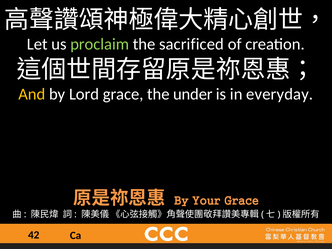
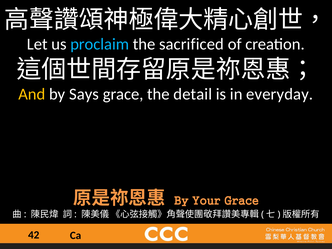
proclaim colour: light green -> light blue
Lord: Lord -> Says
under: under -> detail
